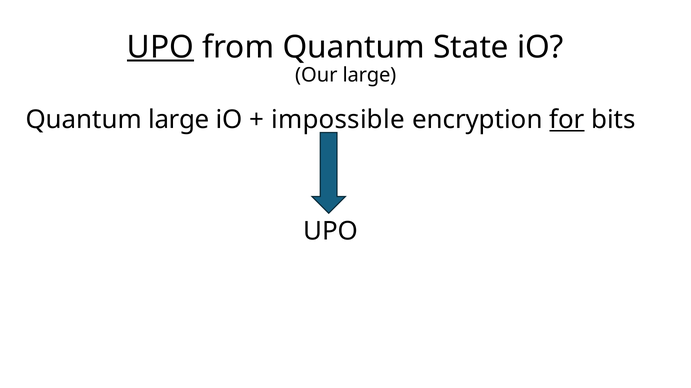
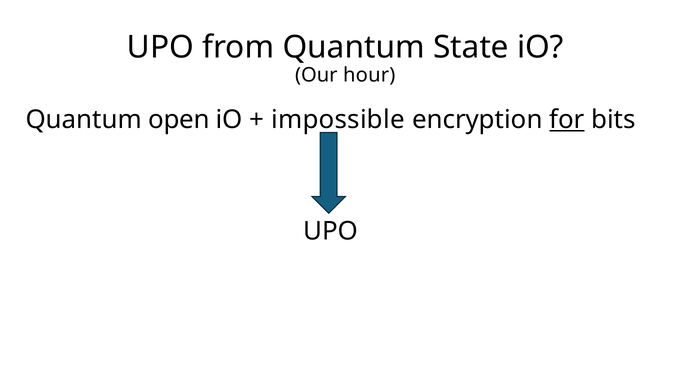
UPO at (160, 47) underline: present -> none
Our large: large -> hour
Quantum large: large -> open
